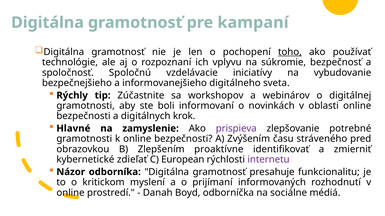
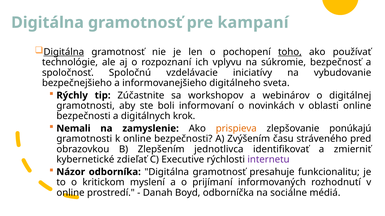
Digitálna at (64, 52) underline: none -> present
Hlavné: Hlavné -> Nemali
prispieva colour: purple -> orange
potrebné: potrebné -> ponúkajú
proaktívne: proaktívne -> jednotlivca
European: European -> Executive
